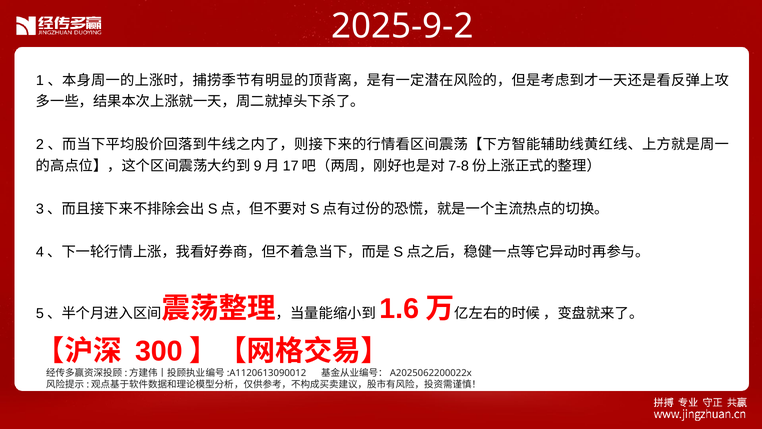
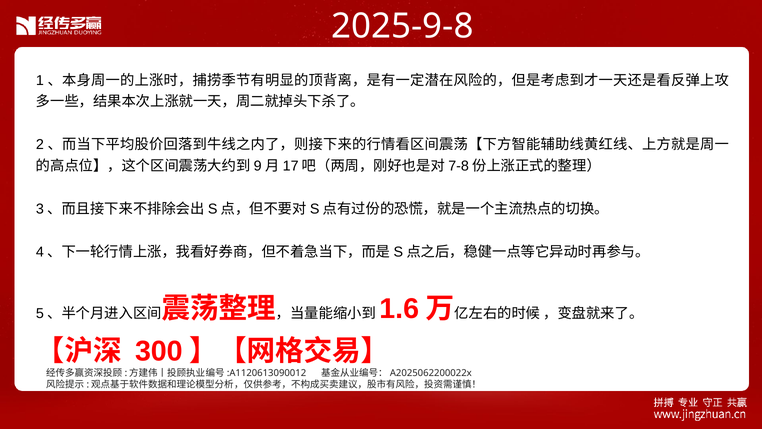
2025-9-2: 2025-9-2 -> 2025-9-8
